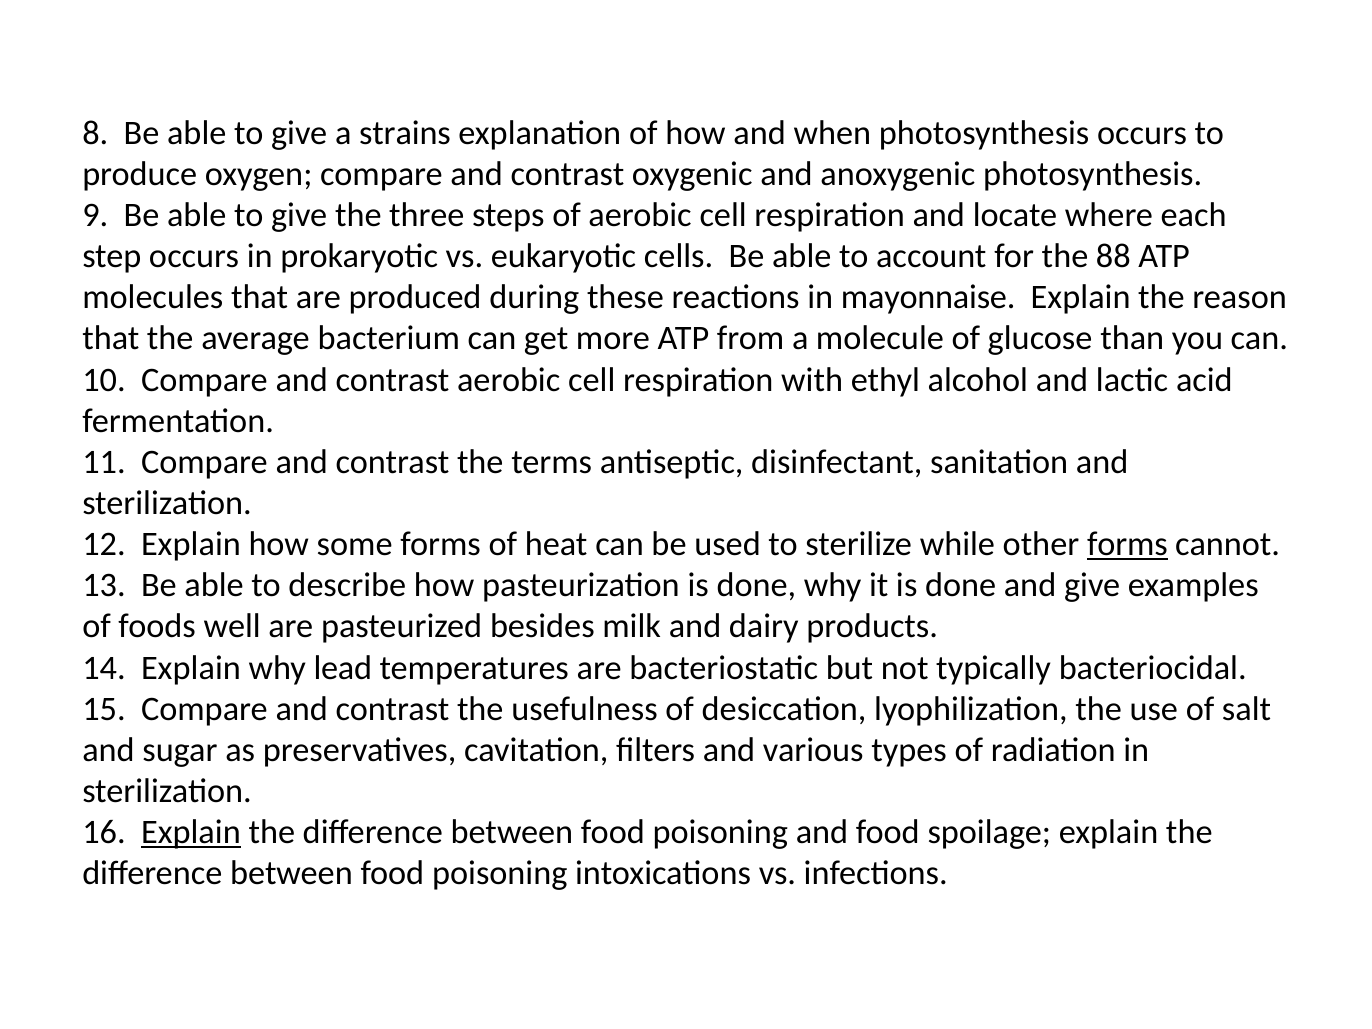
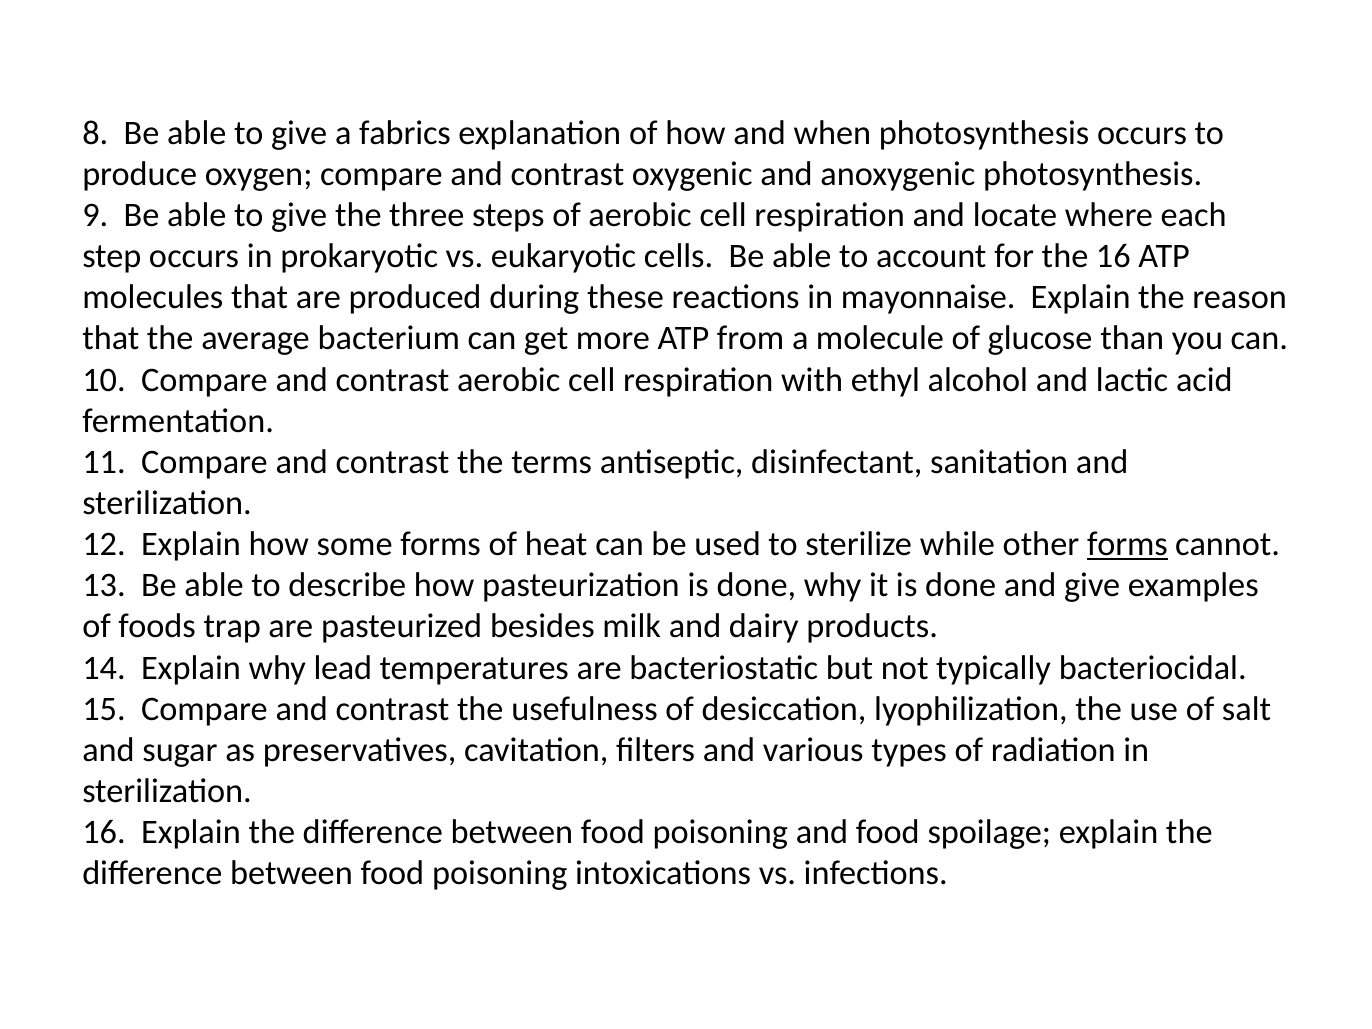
strains: strains -> fabrics
the 88: 88 -> 16
well: well -> trap
Explain at (191, 832) underline: present -> none
